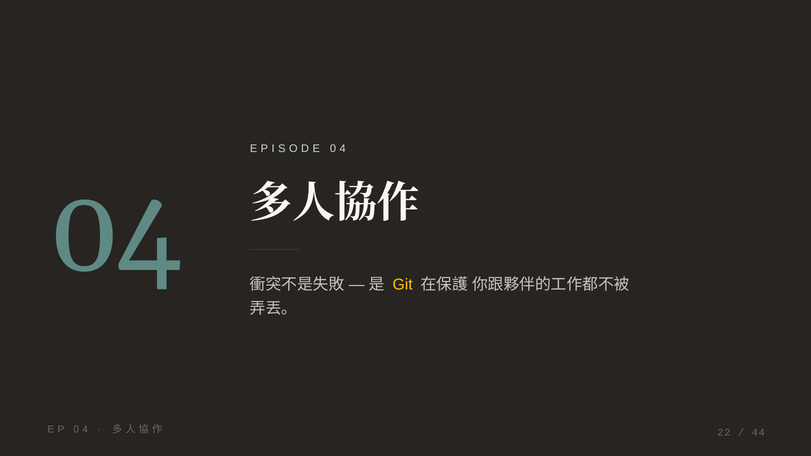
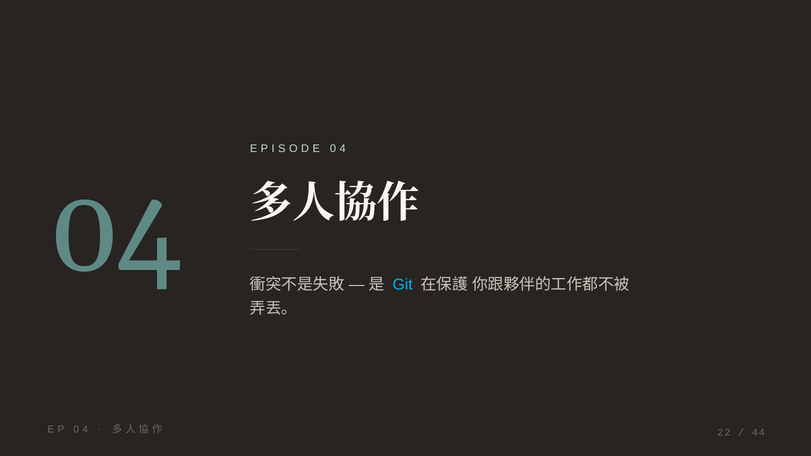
Git colour: yellow -> light blue
